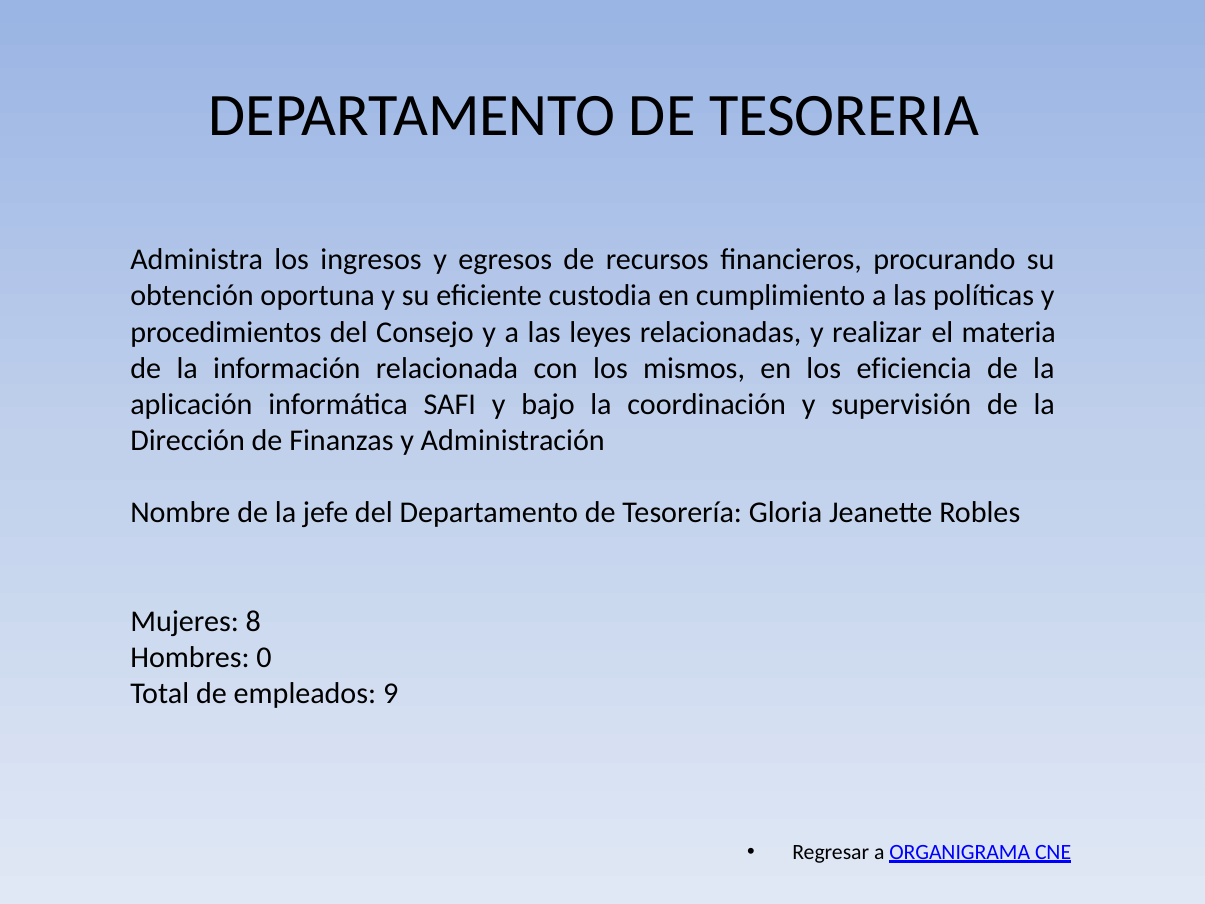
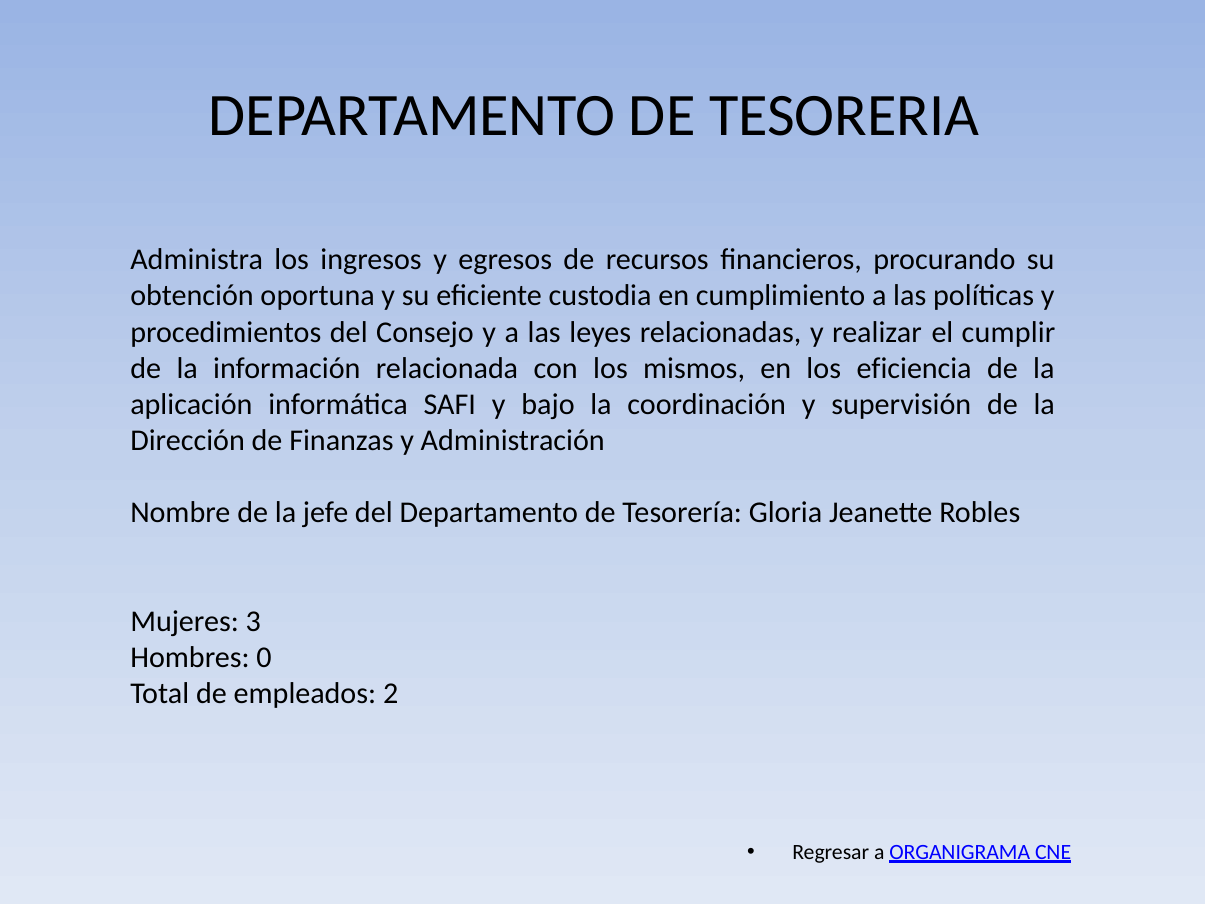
materia: materia -> cumplir
8: 8 -> 3
9: 9 -> 2
